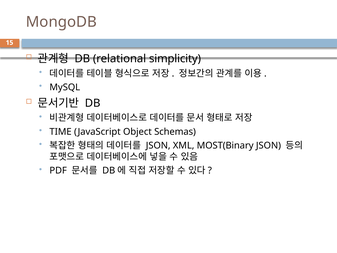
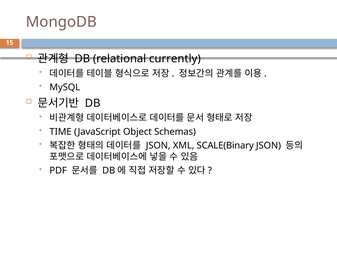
simplicity: simplicity -> currently
MOST(Binary: MOST(Binary -> SCALE(Binary
